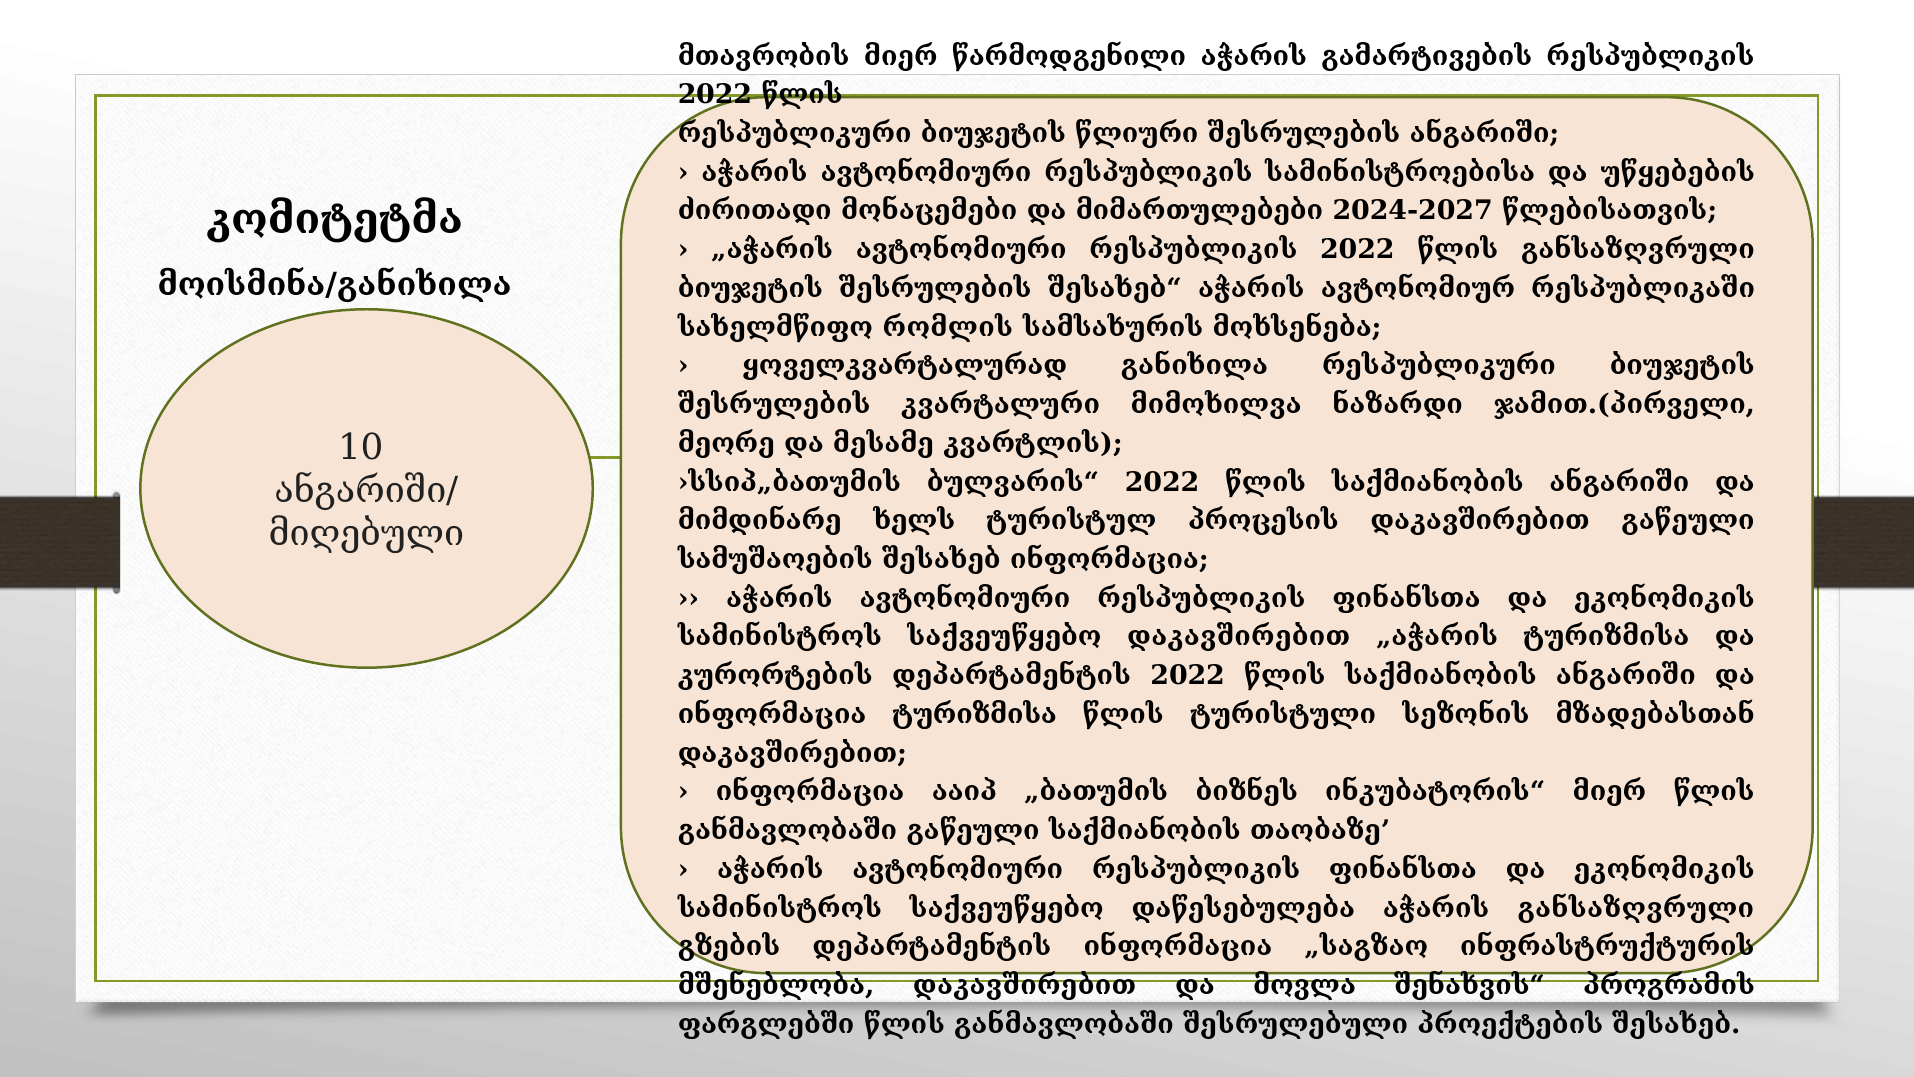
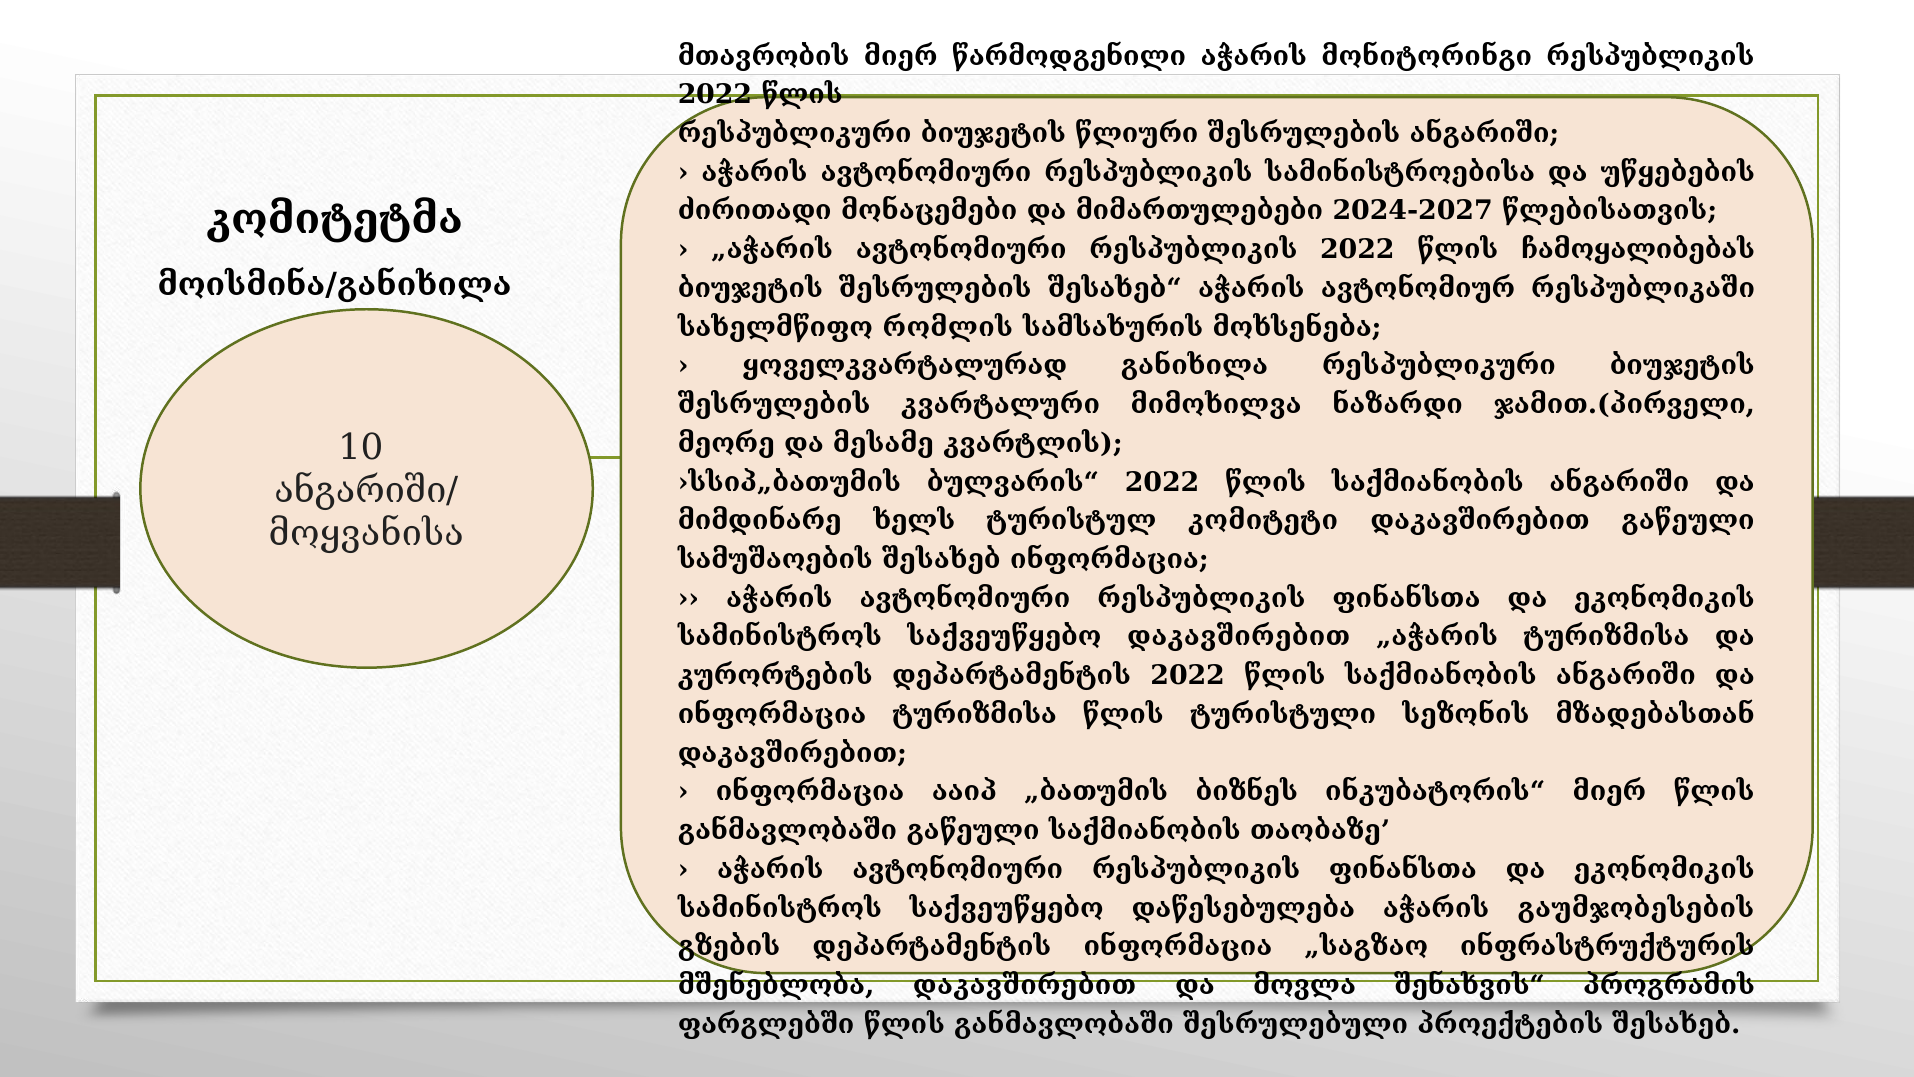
გამარტივების: გამარტივების -> მონიტორინგი
წლის განსაზღვრული: განსაზღვრული -> ჩამოყალიბებას
პროცესის: პროცესის -> კომიტეტი
მიღებული: მიღებული -> მოყვანისა
აჭარის განსაზღვრული: განსაზღვრული -> გაუმჯობესების
